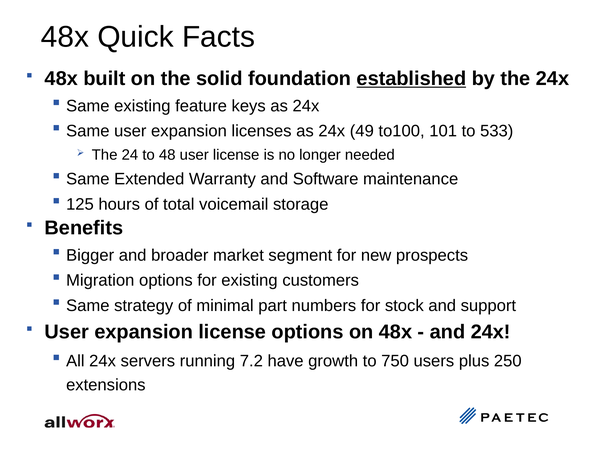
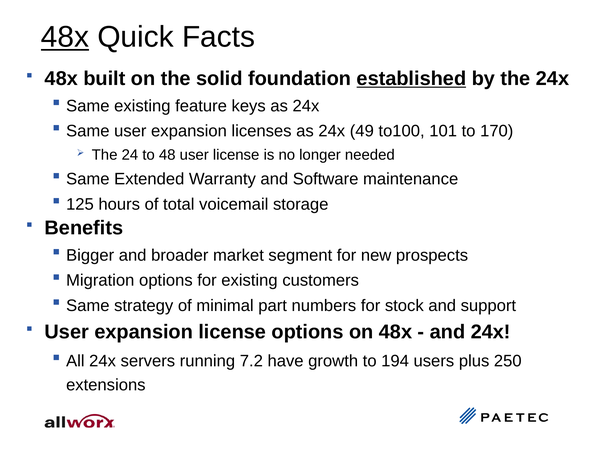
48x at (65, 37) underline: none -> present
533: 533 -> 170
750: 750 -> 194
